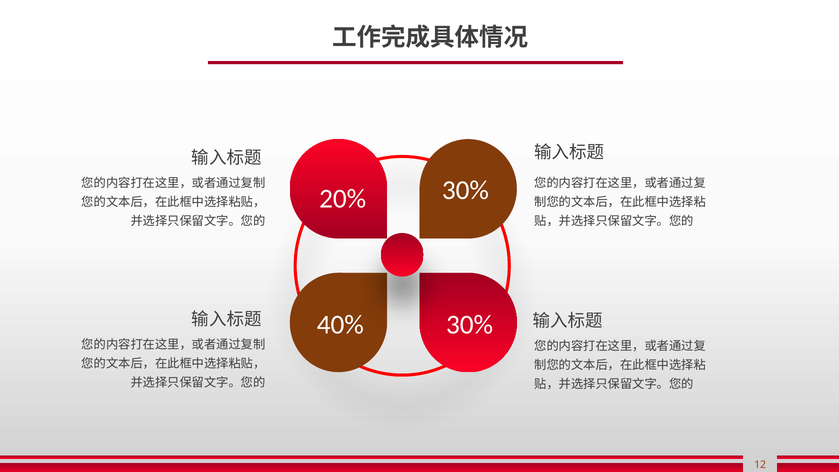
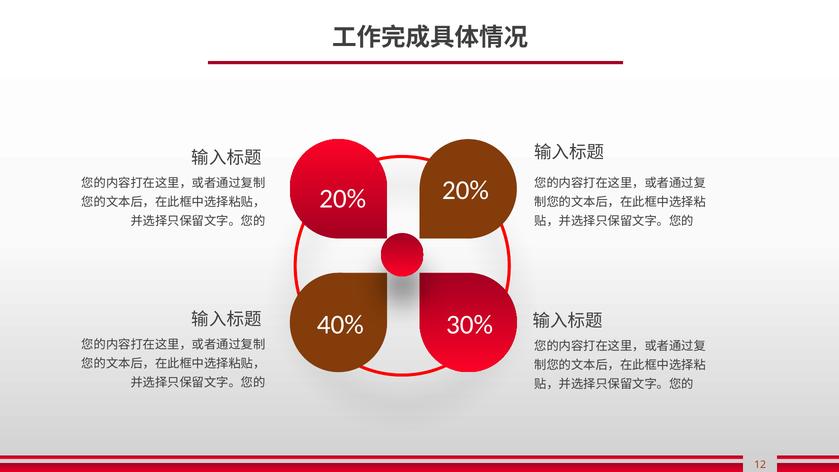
20% 30%: 30% -> 20%
